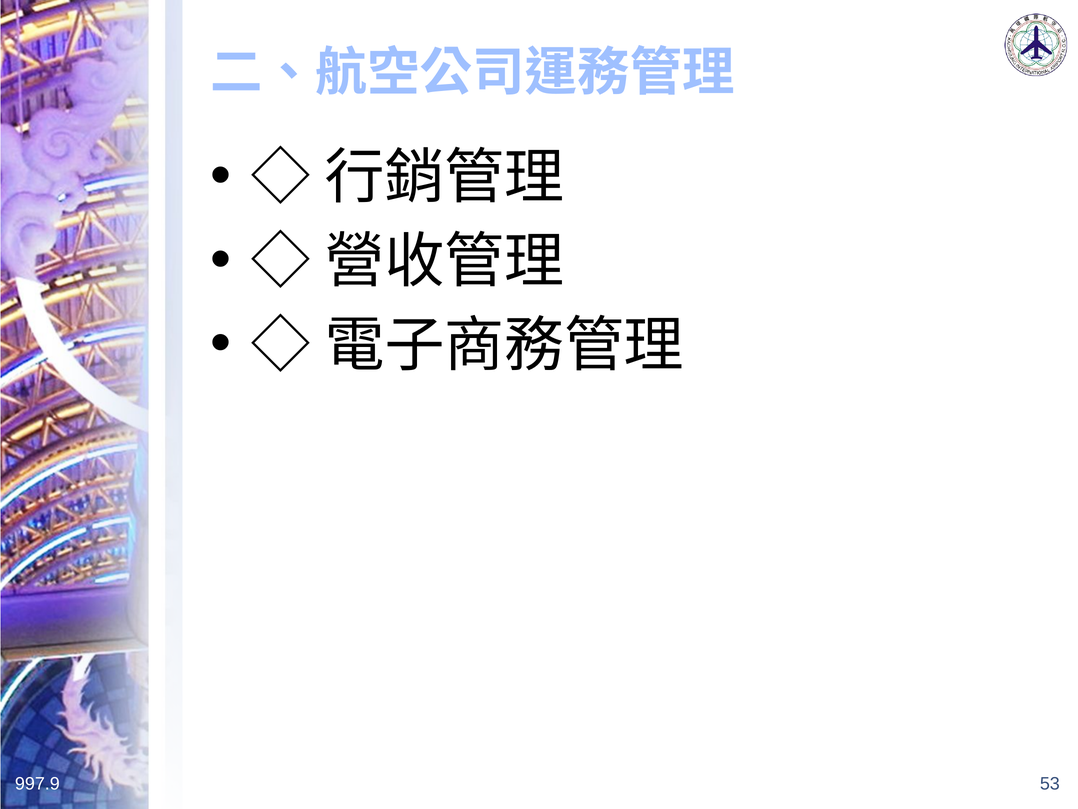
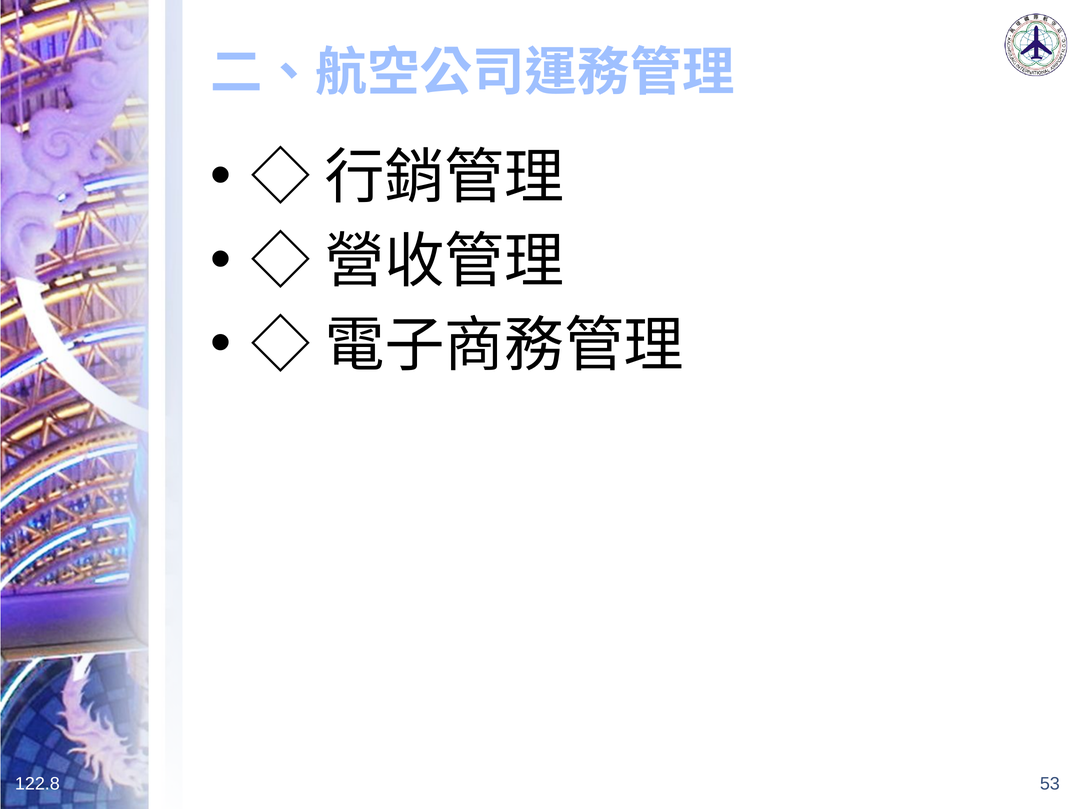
997.9: 997.9 -> 122.8
